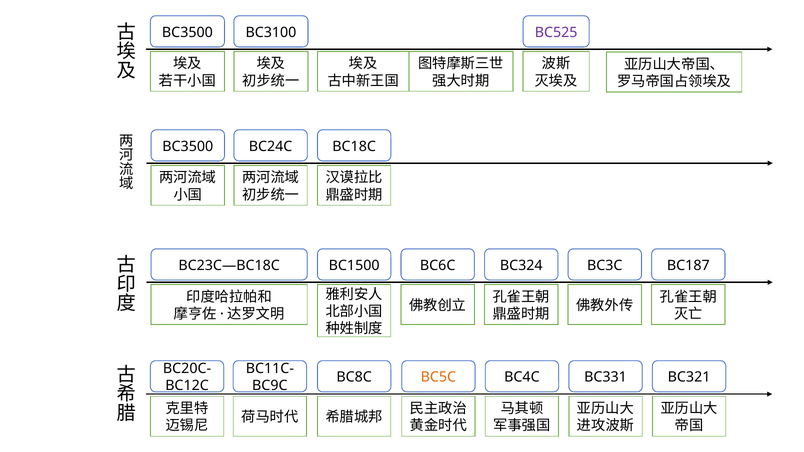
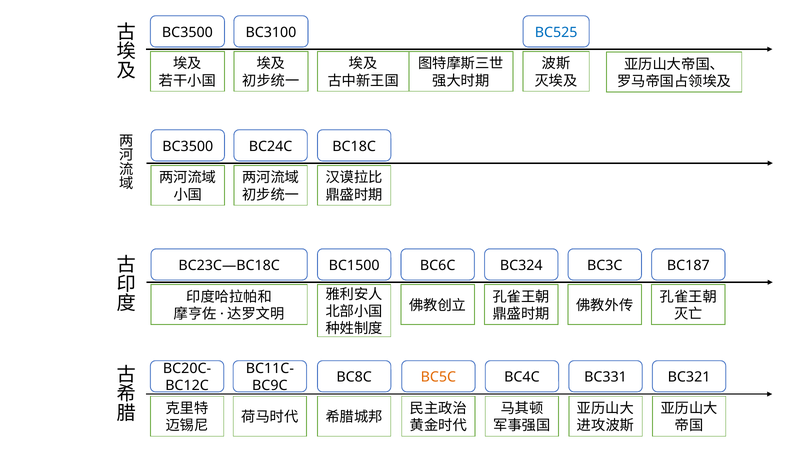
BC525 colour: purple -> blue
